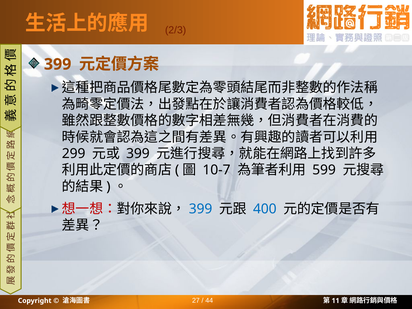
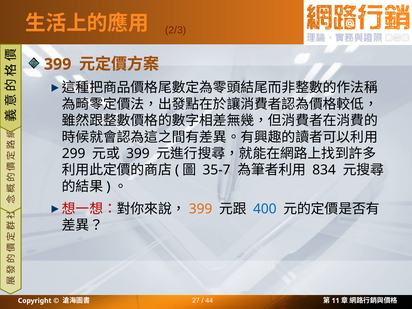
10-7: 10-7 -> 35-7
599: 599 -> 834
399 at (201, 209) colour: blue -> orange
